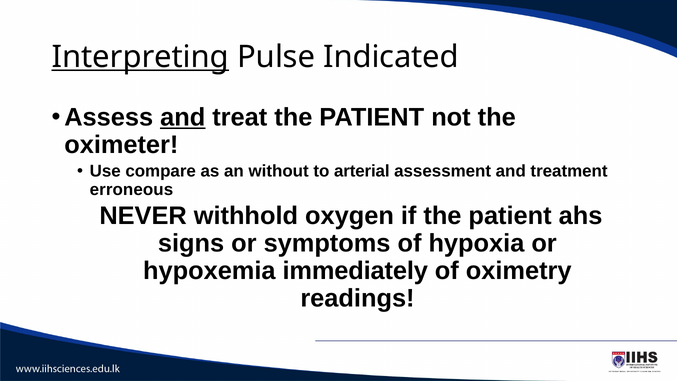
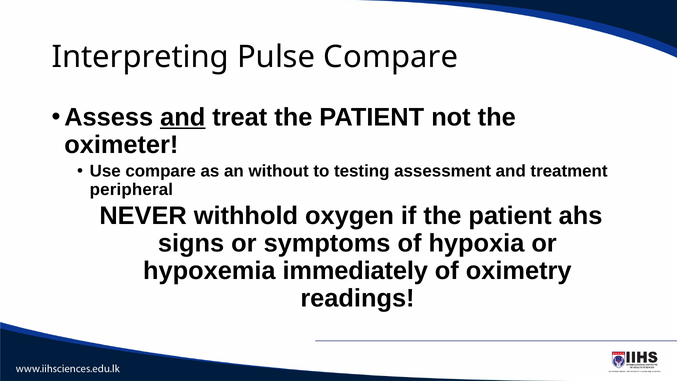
Interpreting underline: present -> none
Pulse Indicated: Indicated -> Compare
arterial: arterial -> testing
erroneous: erroneous -> peripheral
